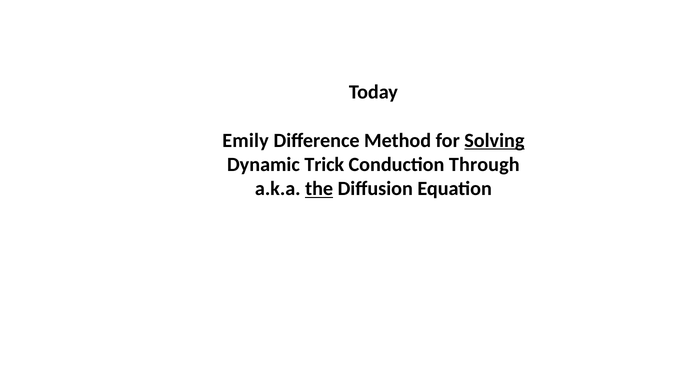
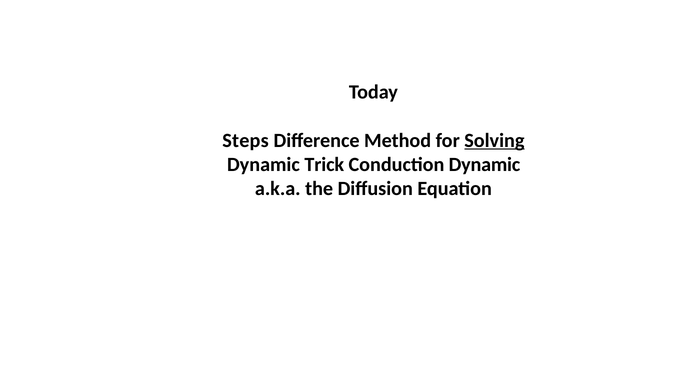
Emily: Emily -> Steps
Conduction Through: Through -> Dynamic
the underline: present -> none
